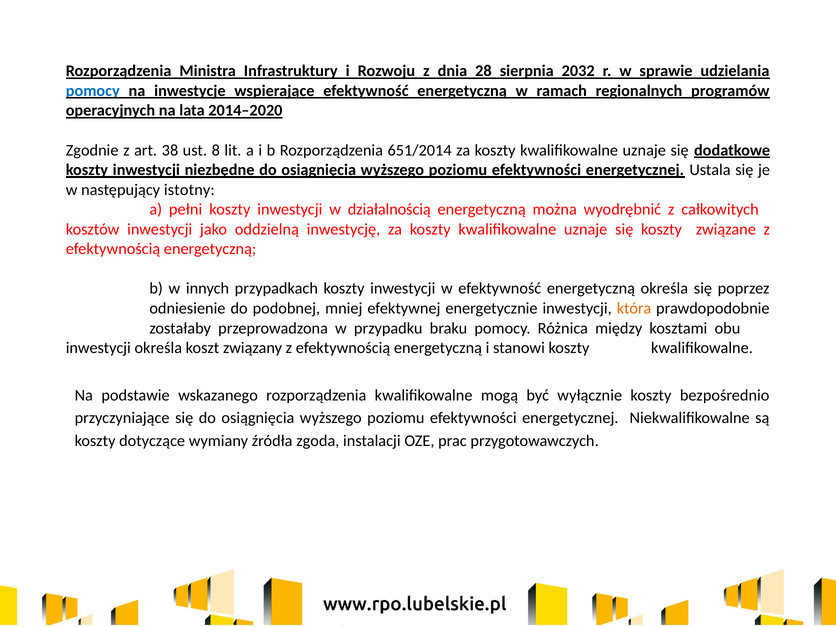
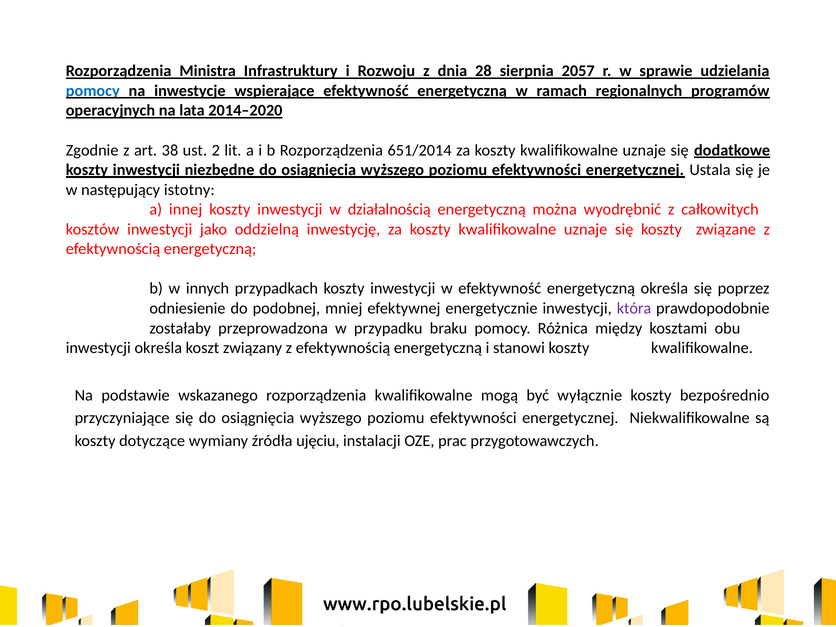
2032: 2032 -> 2057
8: 8 -> 2
pełni: pełni -> innej
która colour: orange -> purple
zgoda: zgoda -> ujęciu
